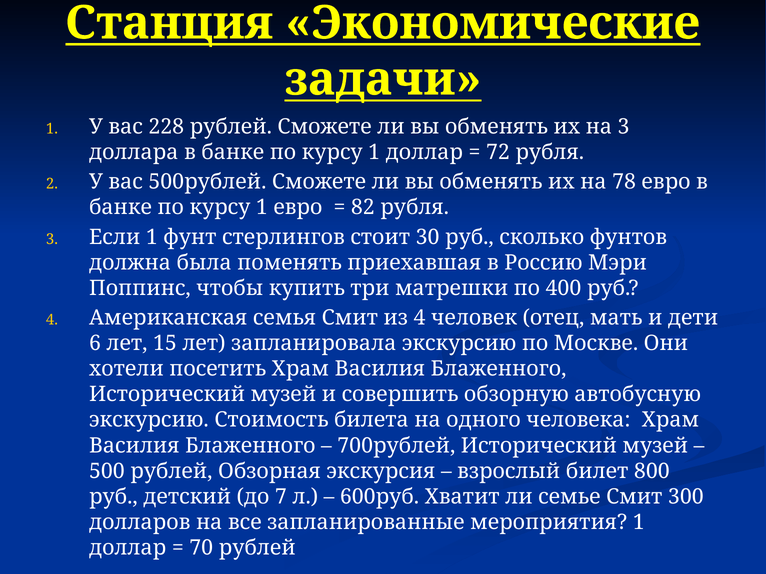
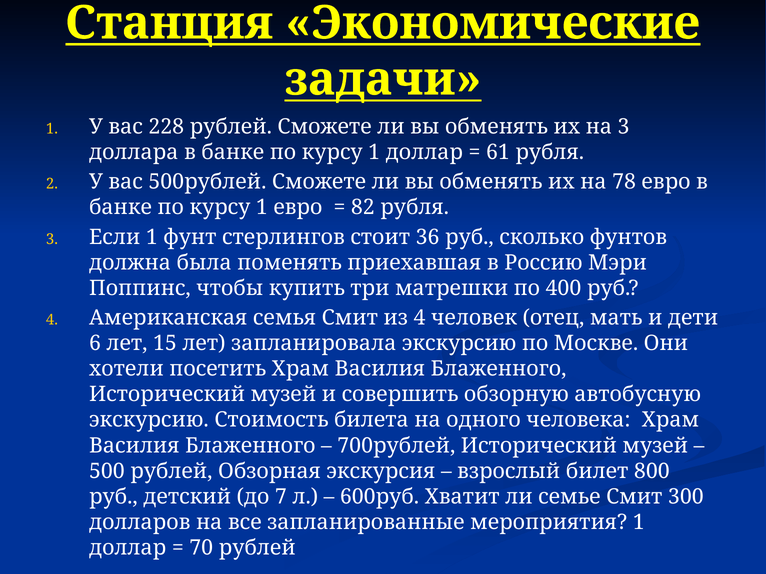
72: 72 -> 61
30: 30 -> 36
